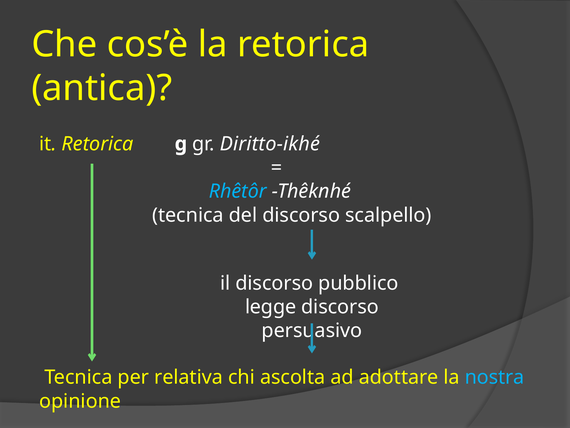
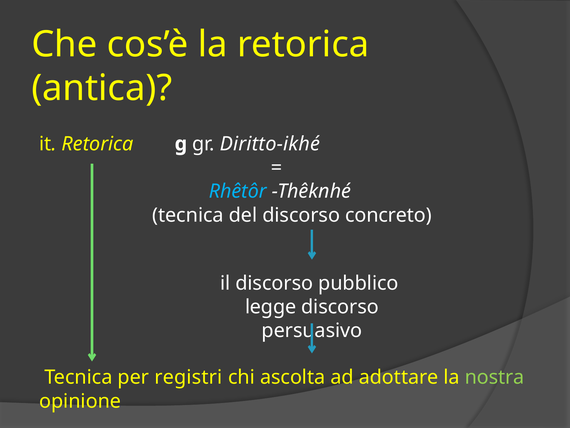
scalpello: scalpello -> concreto
relativa: relativa -> registri
nostra colour: light blue -> light green
